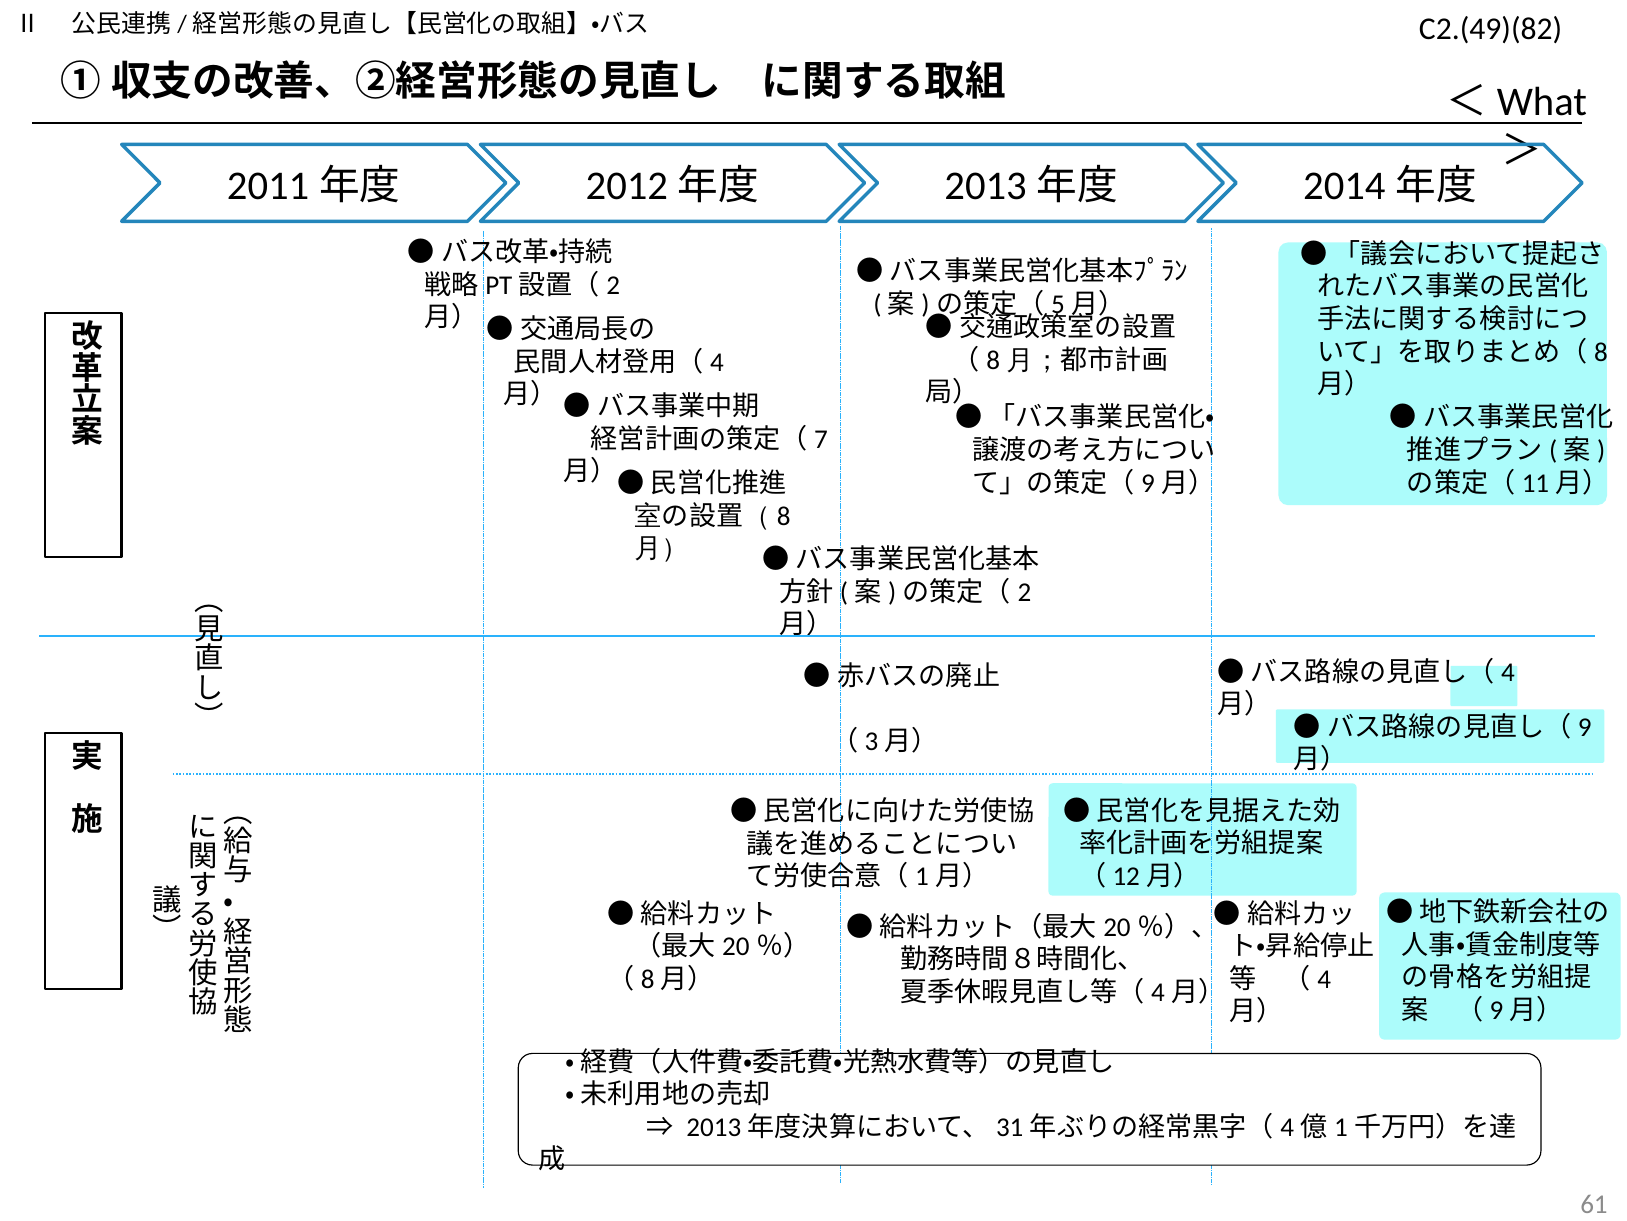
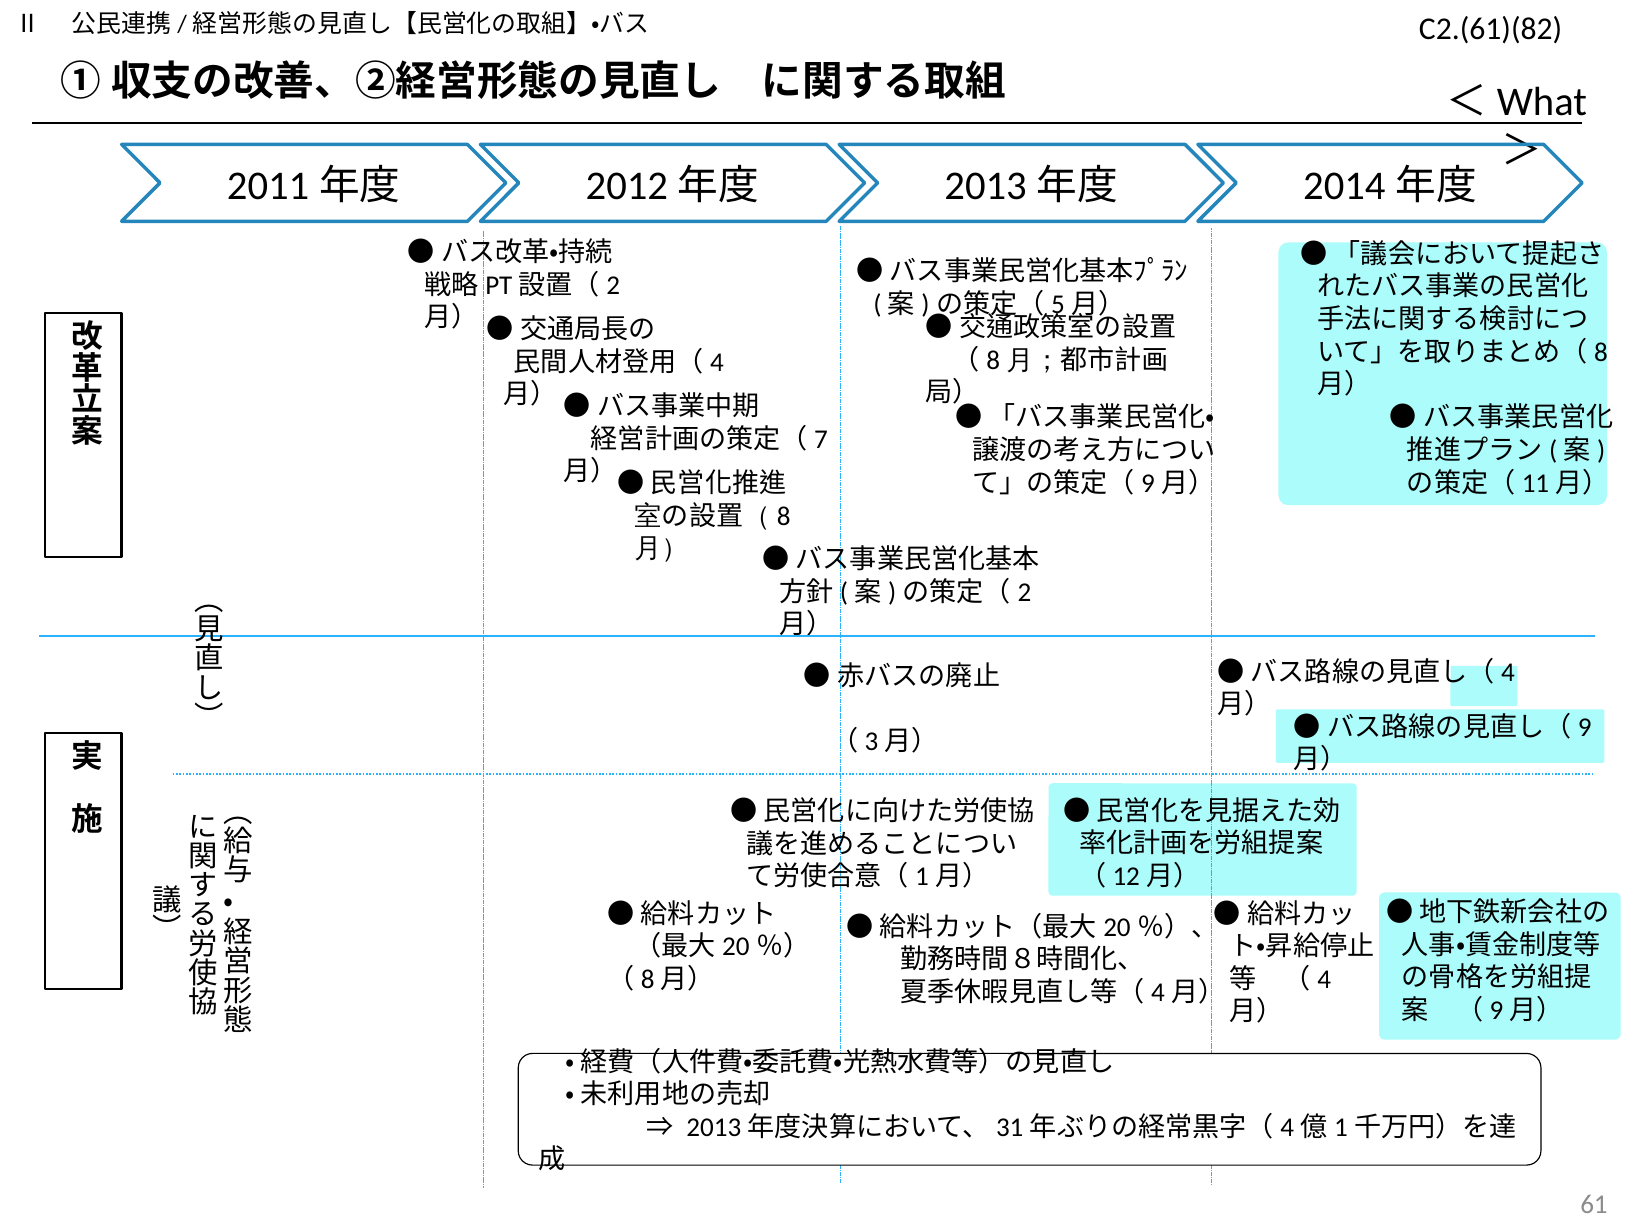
C2.(49)(82: C2.(49)(82 -> C2.(61)(82
